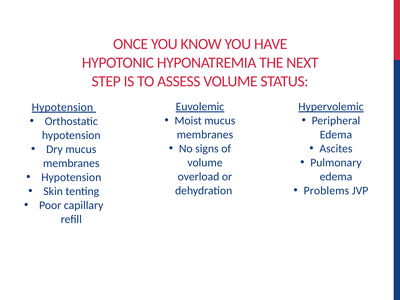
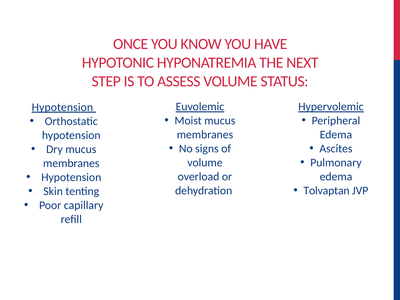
Problems: Problems -> Tolvaptan
